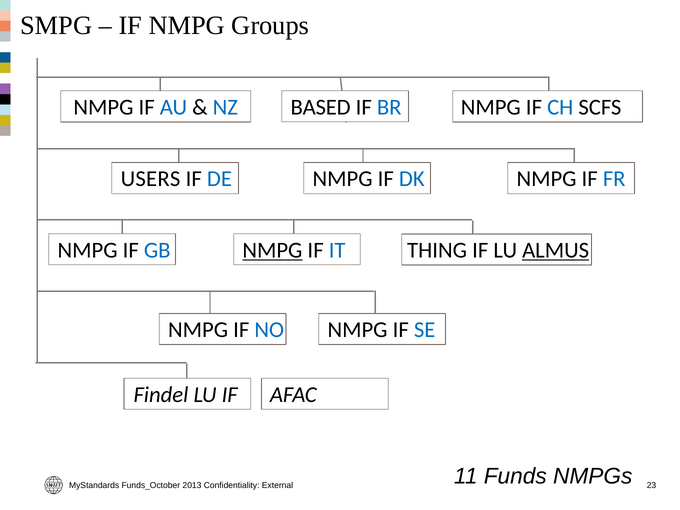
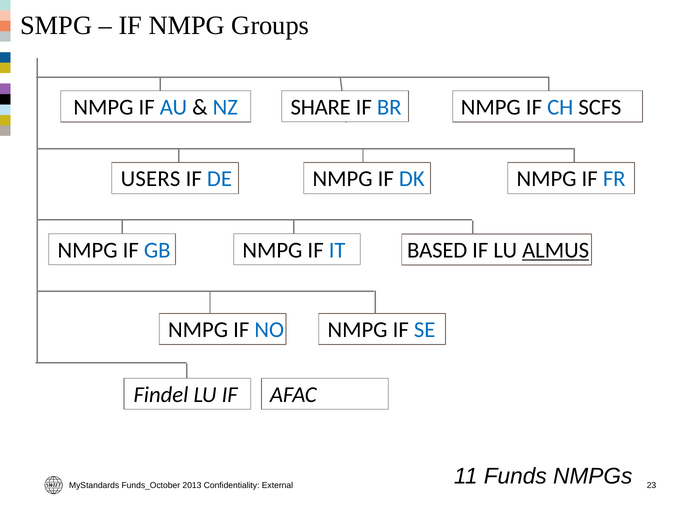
BASED: BASED -> SHARE
NMPG at (272, 250) underline: present -> none
THING: THING -> BASED
